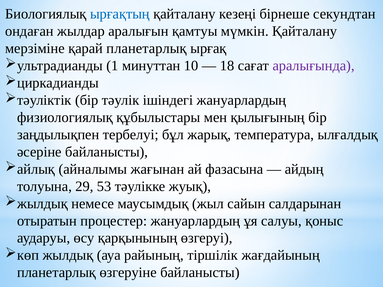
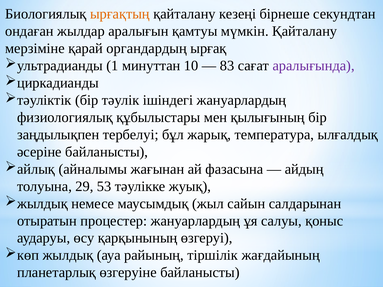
ырғақтың colour: blue -> orange
қарай планетарлық: планетарлық -> органдардың
18: 18 -> 83
